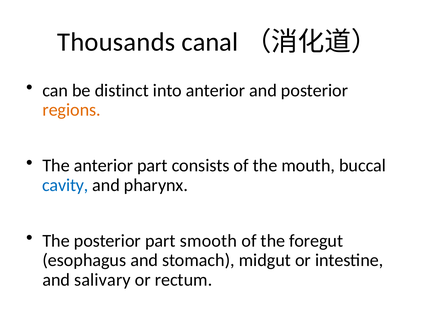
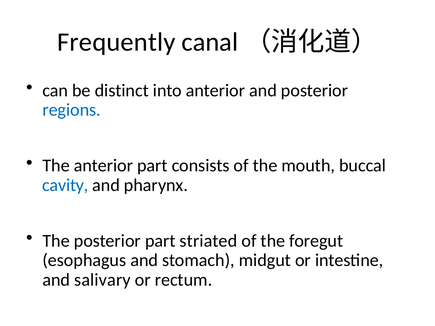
Thousands: Thousands -> Frequently
regions colour: orange -> blue
smooth: smooth -> striated
